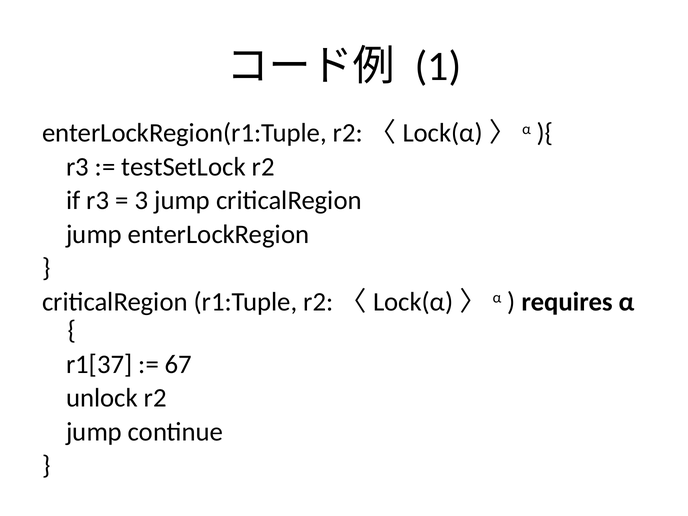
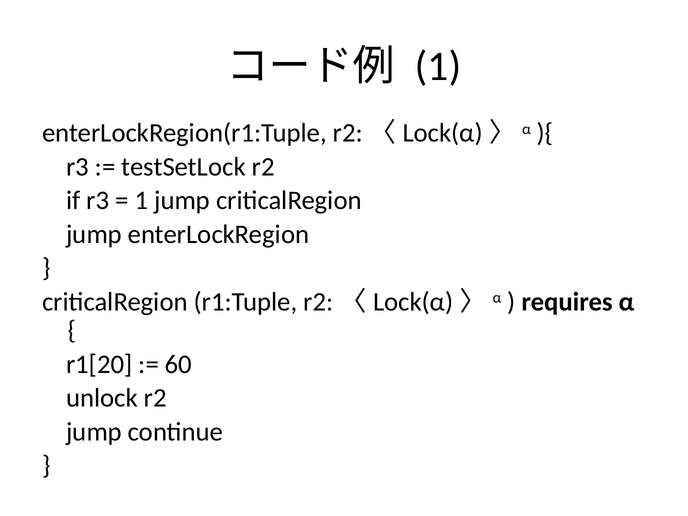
3 at (141, 201): 3 -> 1
r1[37: r1[37 -> r1[20
67: 67 -> 60
